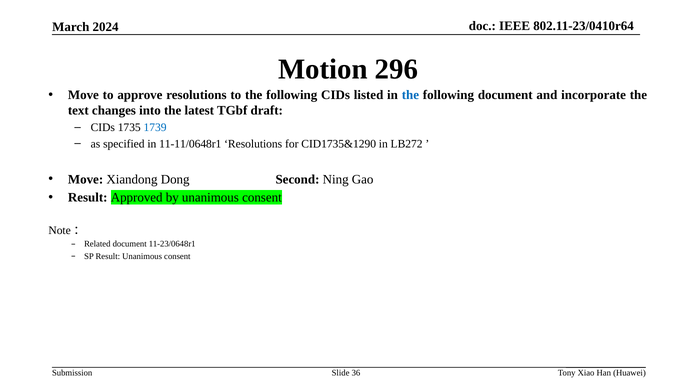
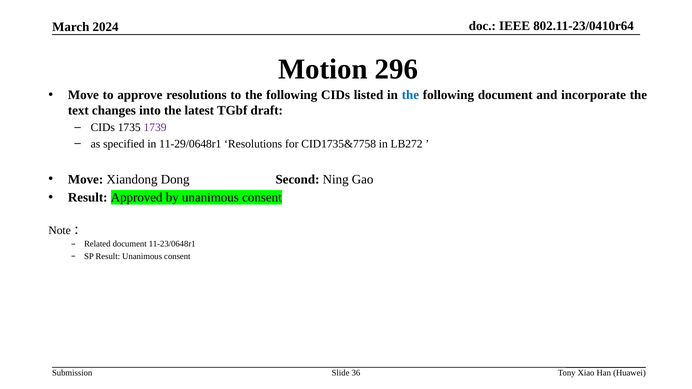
1739 colour: blue -> purple
11-11/0648r1: 11-11/0648r1 -> 11-29/0648r1
CID1735&1290: CID1735&1290 -> CID1735&7758
